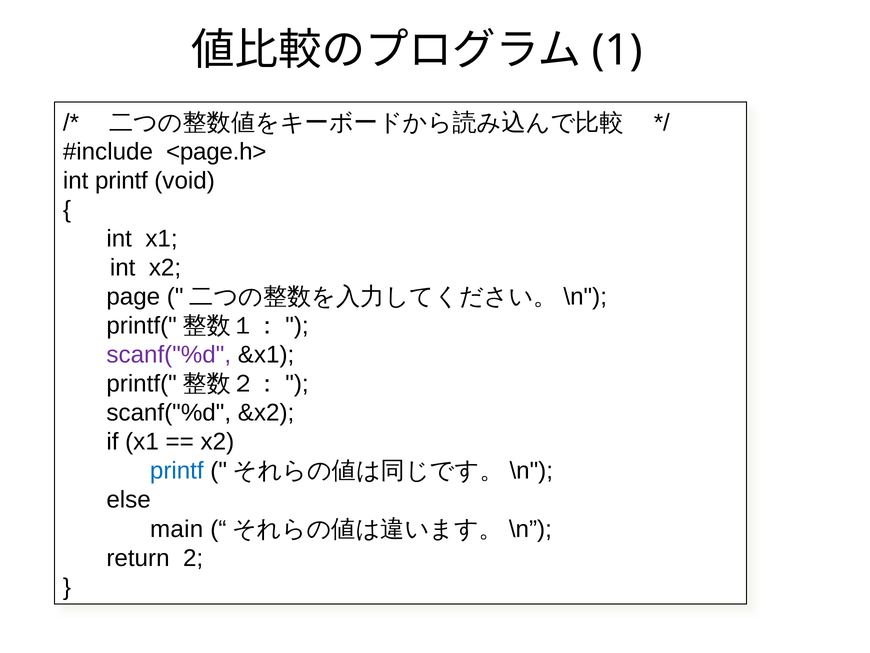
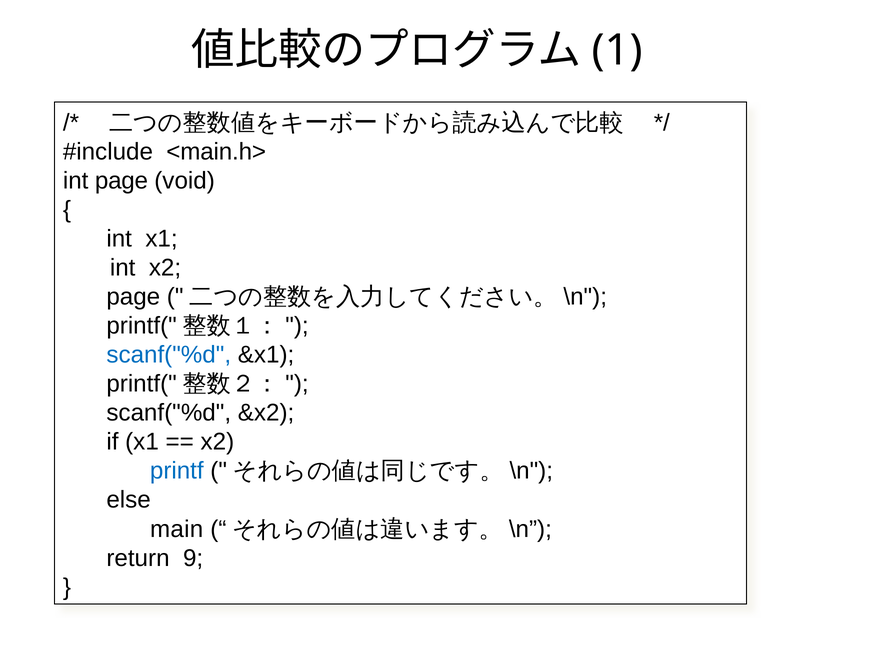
<page.h>: <page.h> -> <main.h>
int printf: printf -> page
scanf("%d at (169, 355) colour: purple -> blue
2: 2 -> 9
